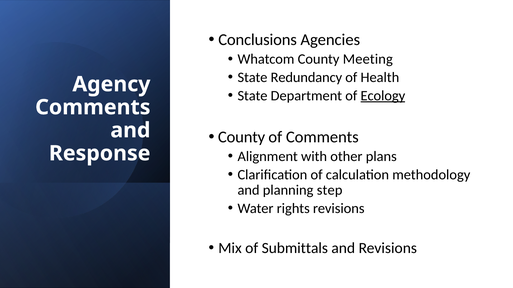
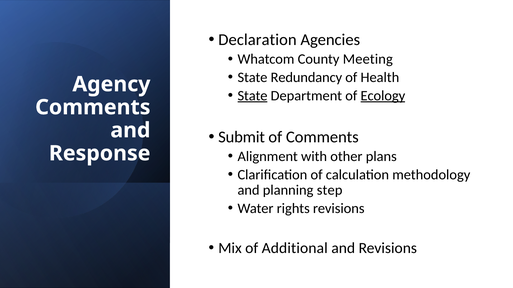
Conclusions: Conclusions -> Declaration
State at (253, 96) underline: none -> present
County at (242, 137): County -> Submit
Submittals: Submittals -> Additional
